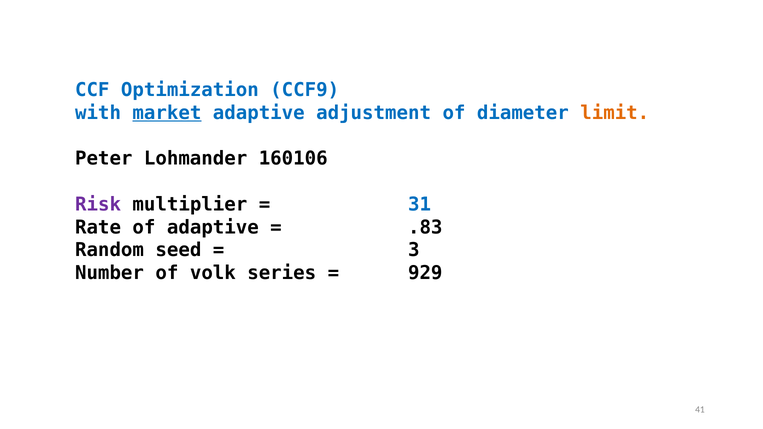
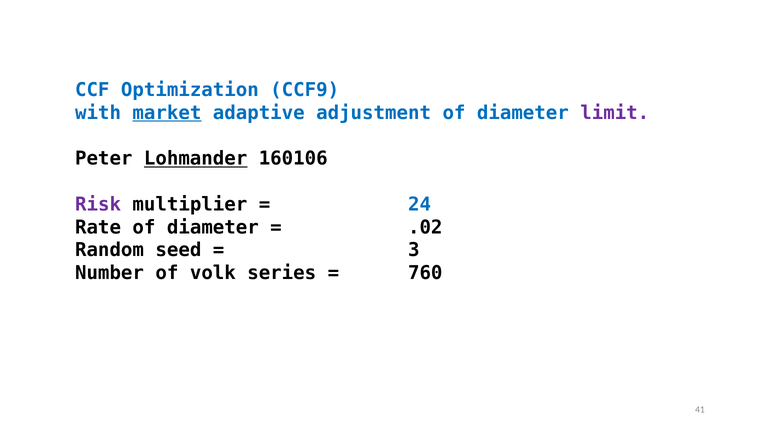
limit colour: orange -> purple
Lohmander underline: none -> present
31: 31 -> 24
Rate of adaptive: adaptive -> diameter
.83: .83 -> .02
929: 929 -> 760
